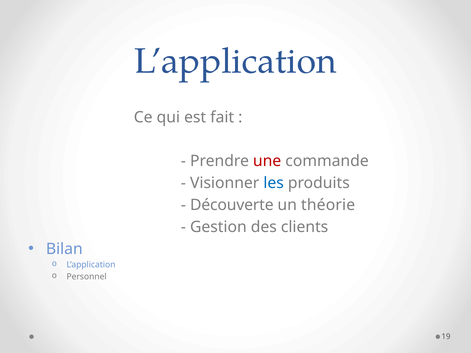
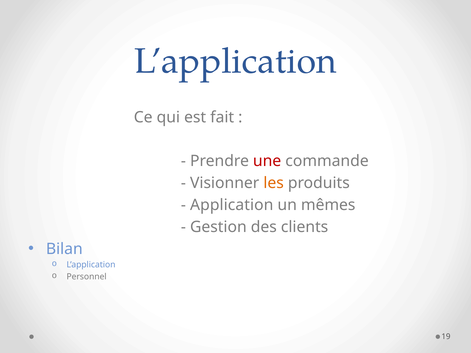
les colour: blue -> orange
Découverte: Découverte -> Application
théorie: théorie -> mêmes
